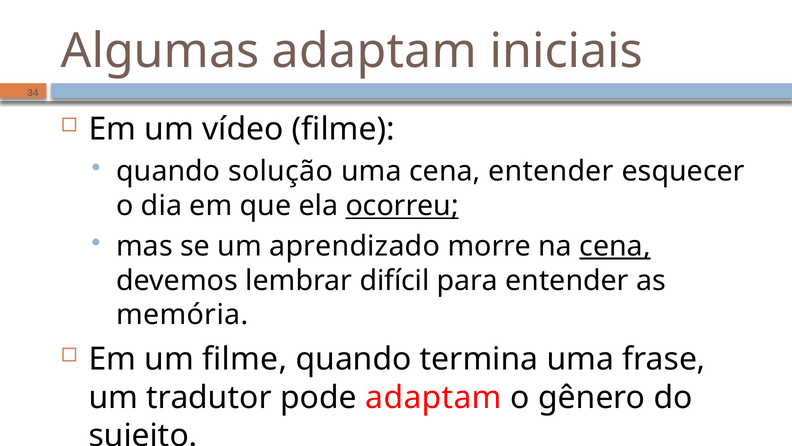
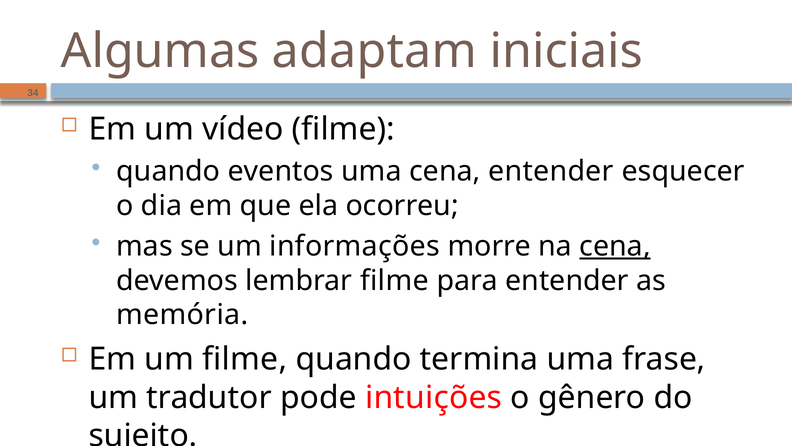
solução: solução -> eventos
ocorreu underline: present -> none
aprendizado: aprendizado -> informações
lembrar difícil: difícil -> filme
pode adaptam: adaptam -> intuições
